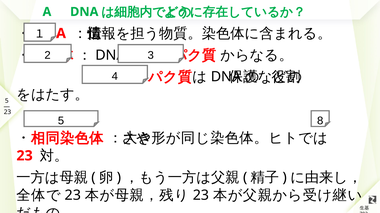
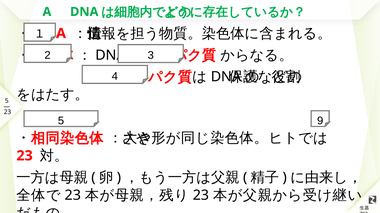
8: 8 -> 9
